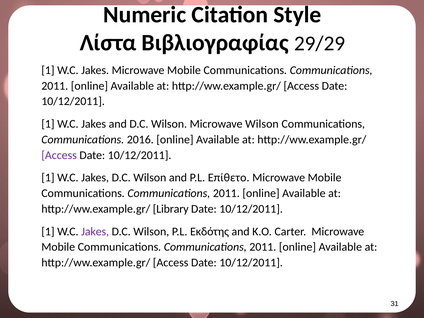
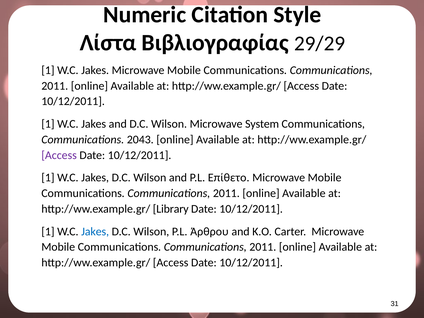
Microwave Wilson: Wilson -> System
2016: 2016 -> 2043
Jakes at (95, 231) colour: purple -> blue
Εκδότης: Εκδότης -> Άρθρου
